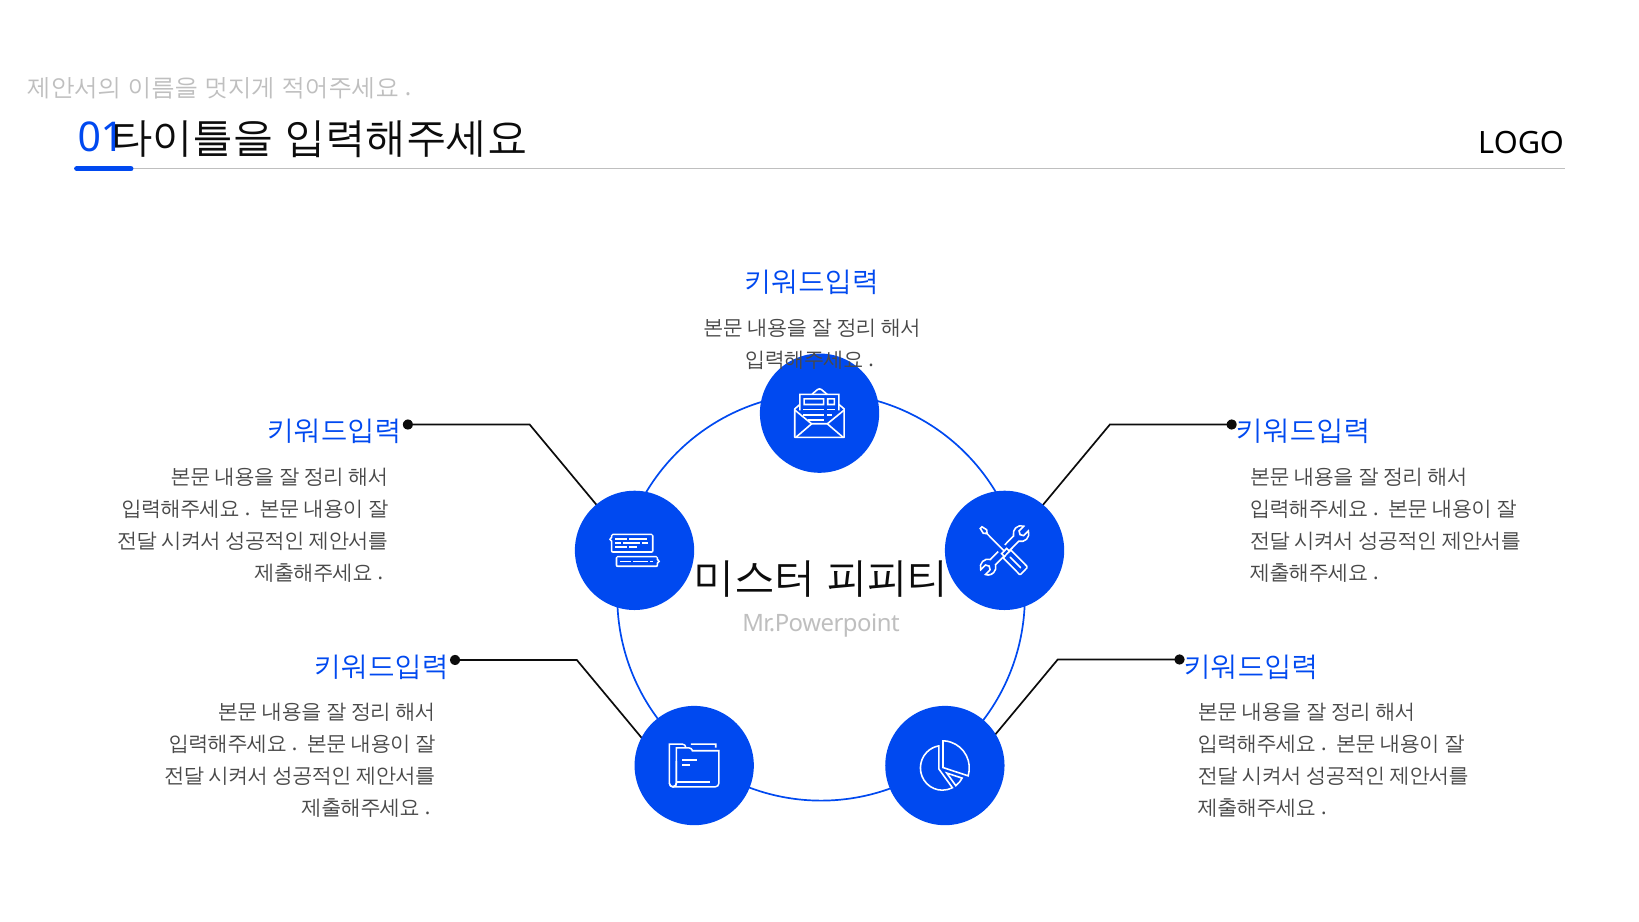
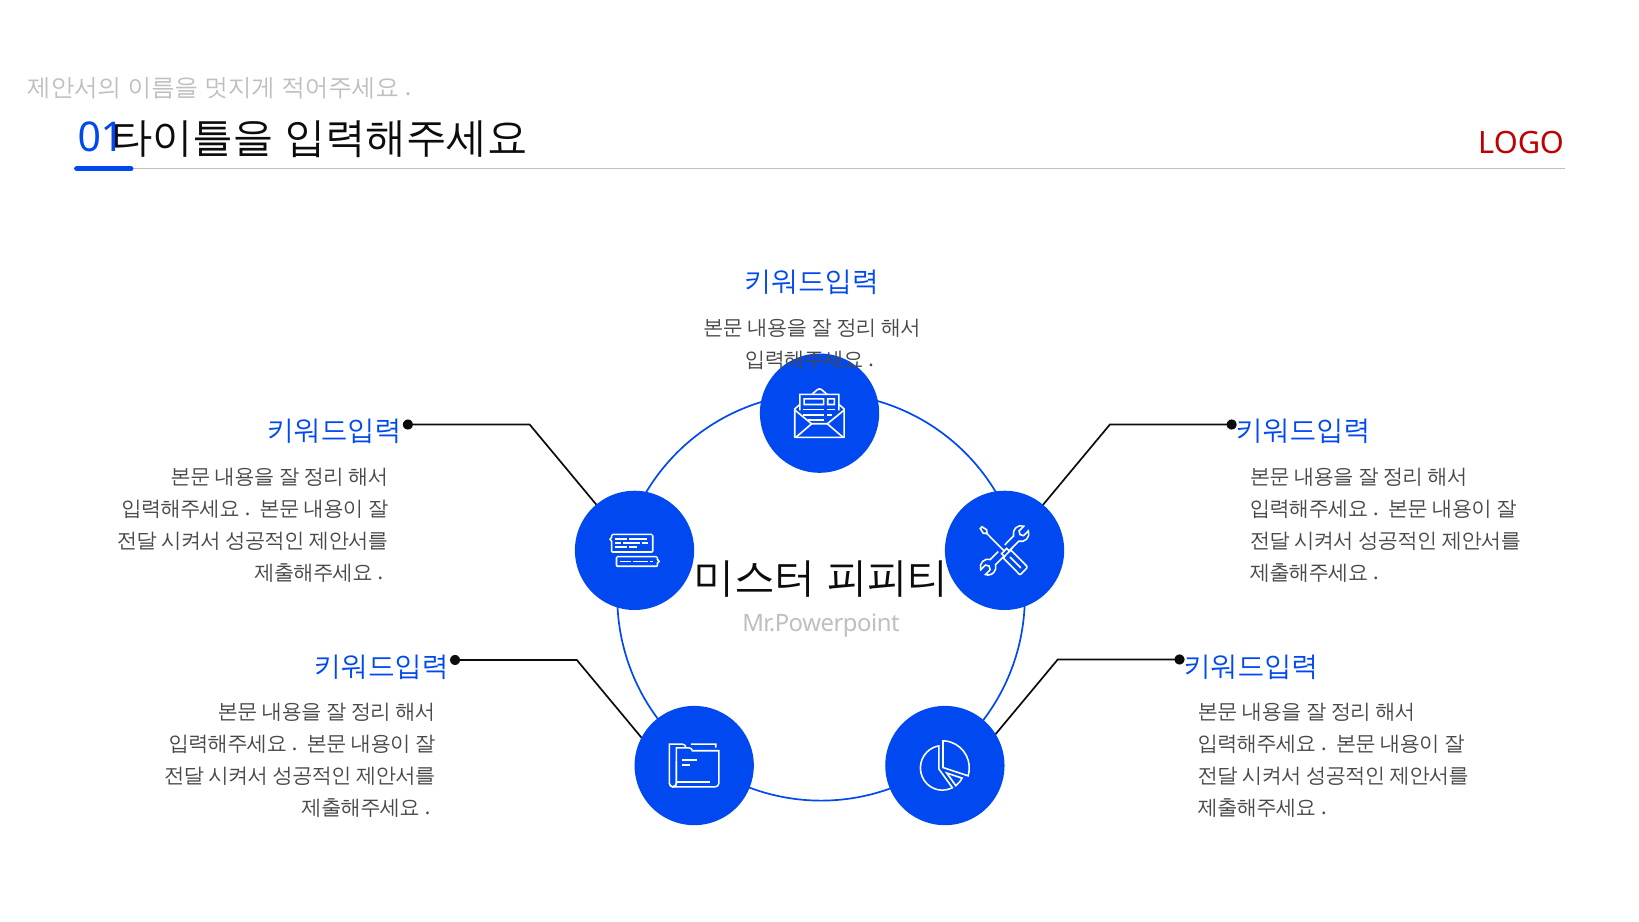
LOGO colour: black -> red
